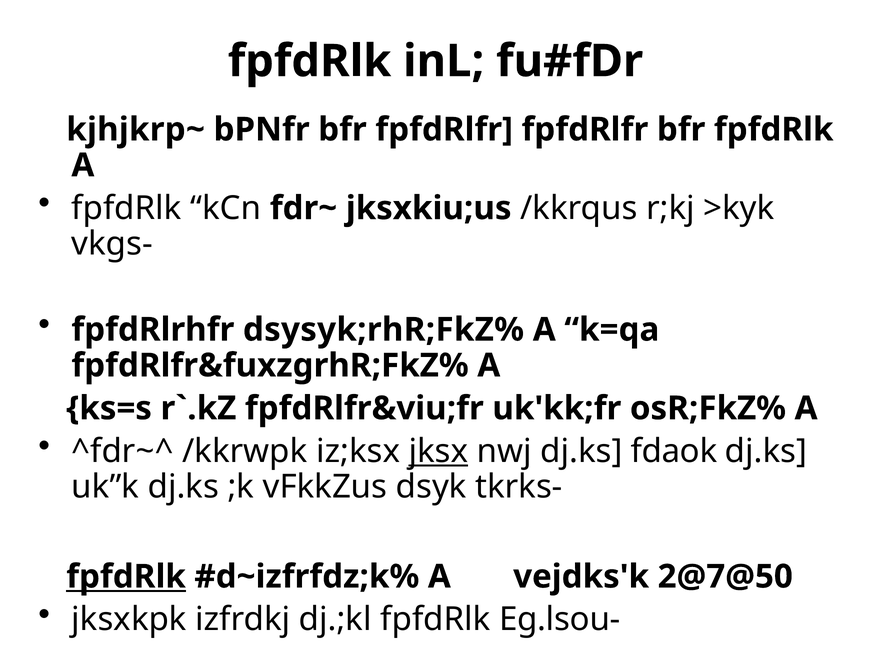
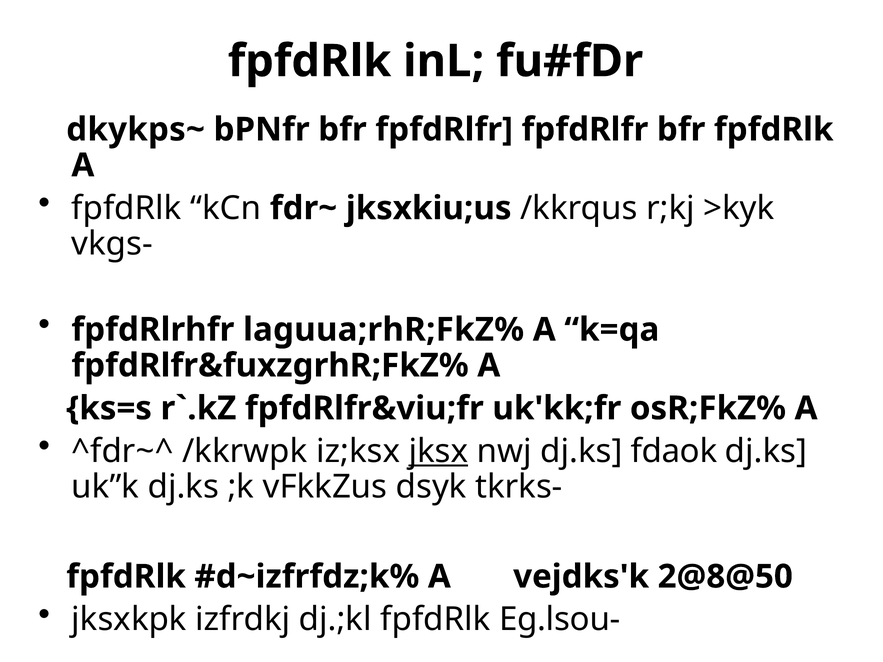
kjhjkrp~: kjhjkrp~ -> dkykps~
dsysyk;rhR;FkZ%: dsysyk;rhR;FkZ% -> laguua;rhR;FkZ%
fpfdRlk at (126, 577) underline: present -> none
2@7@50: 2@7@50 -> 2@8@50
